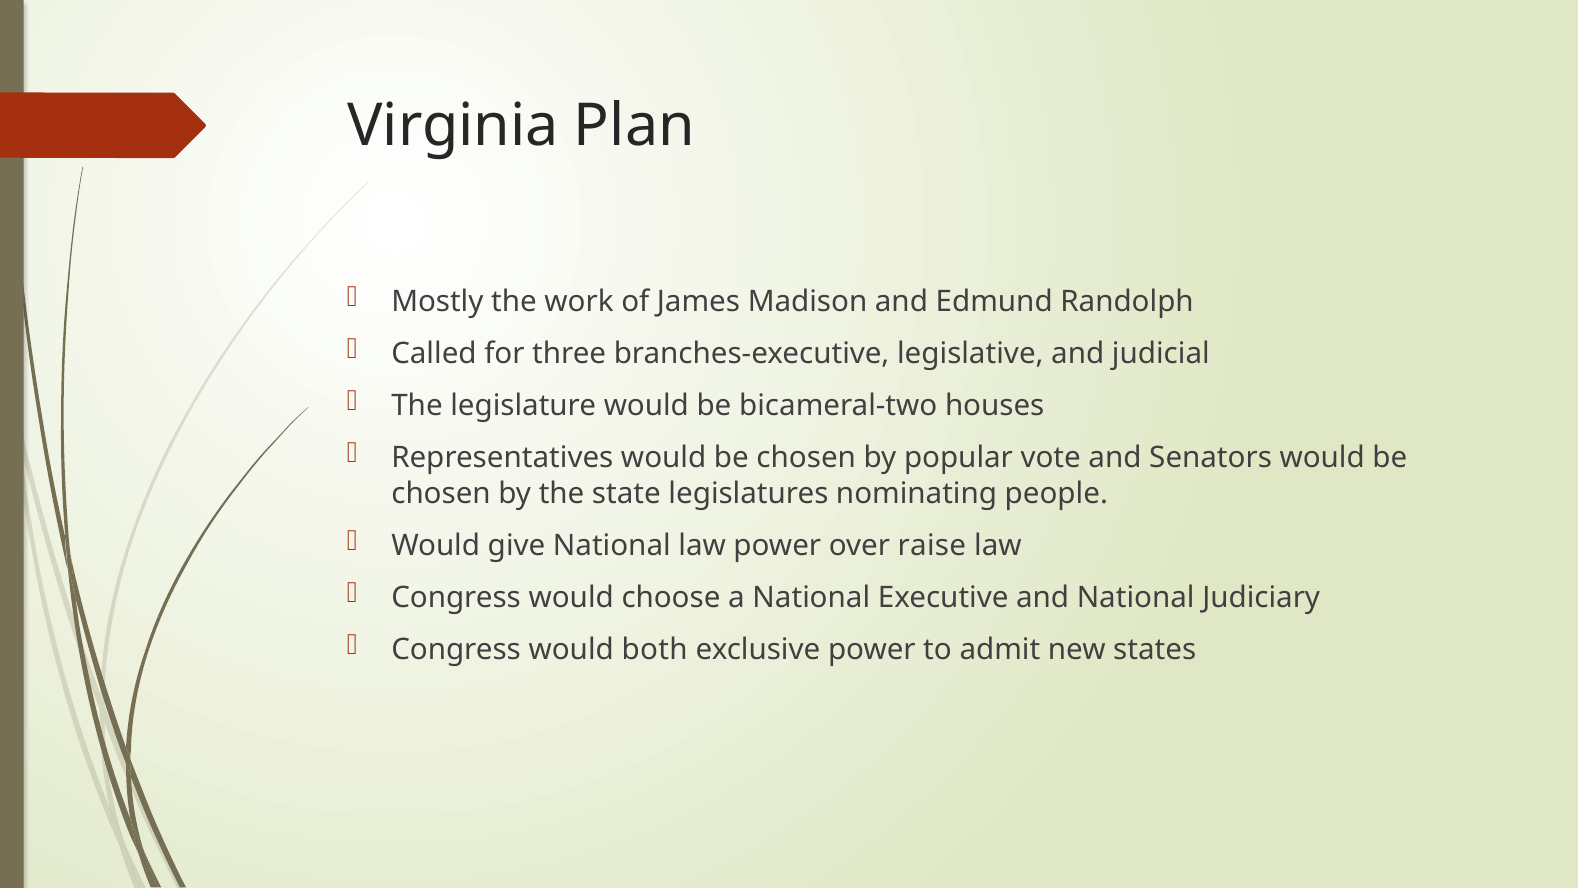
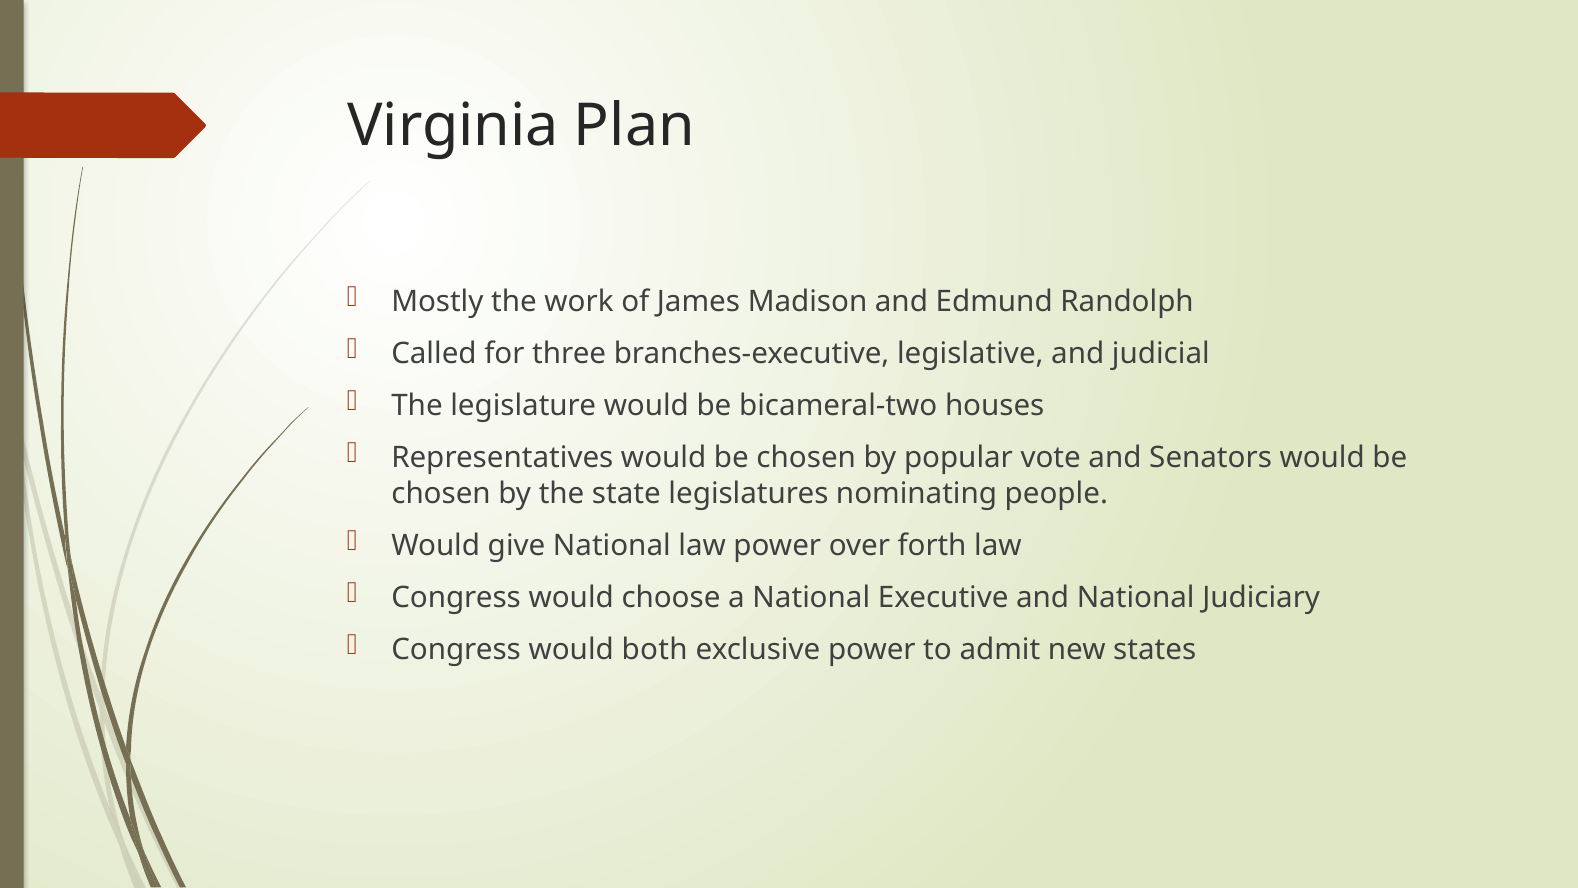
raise: raise -> forth
